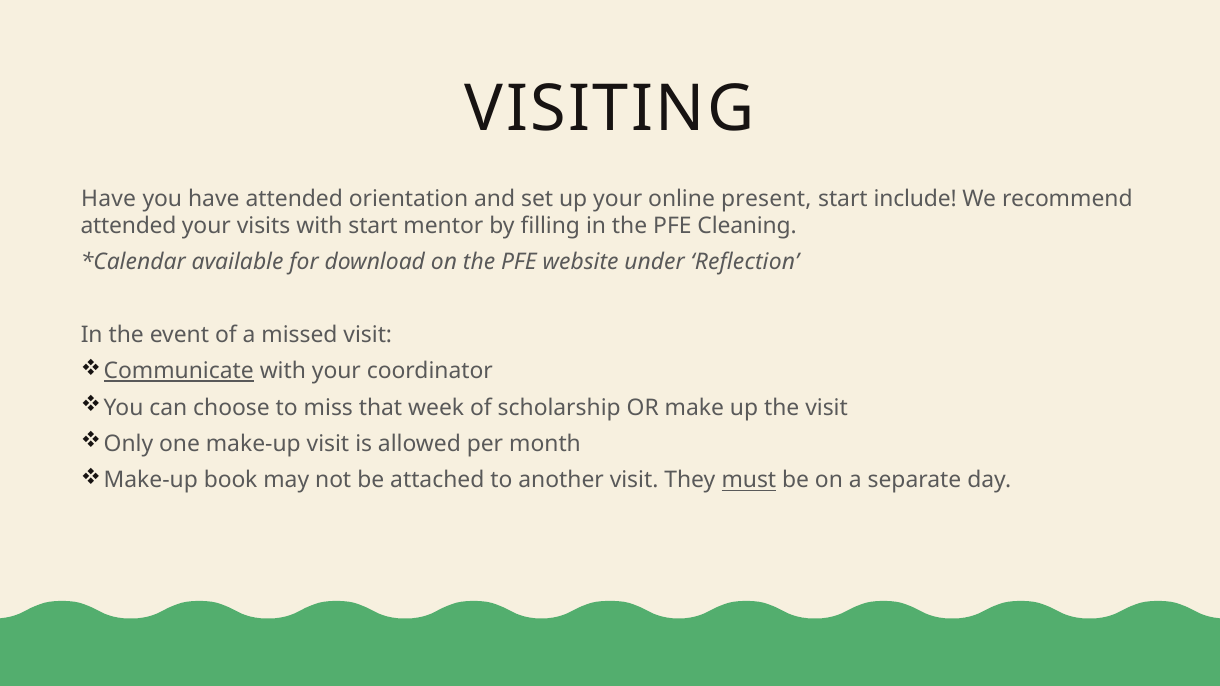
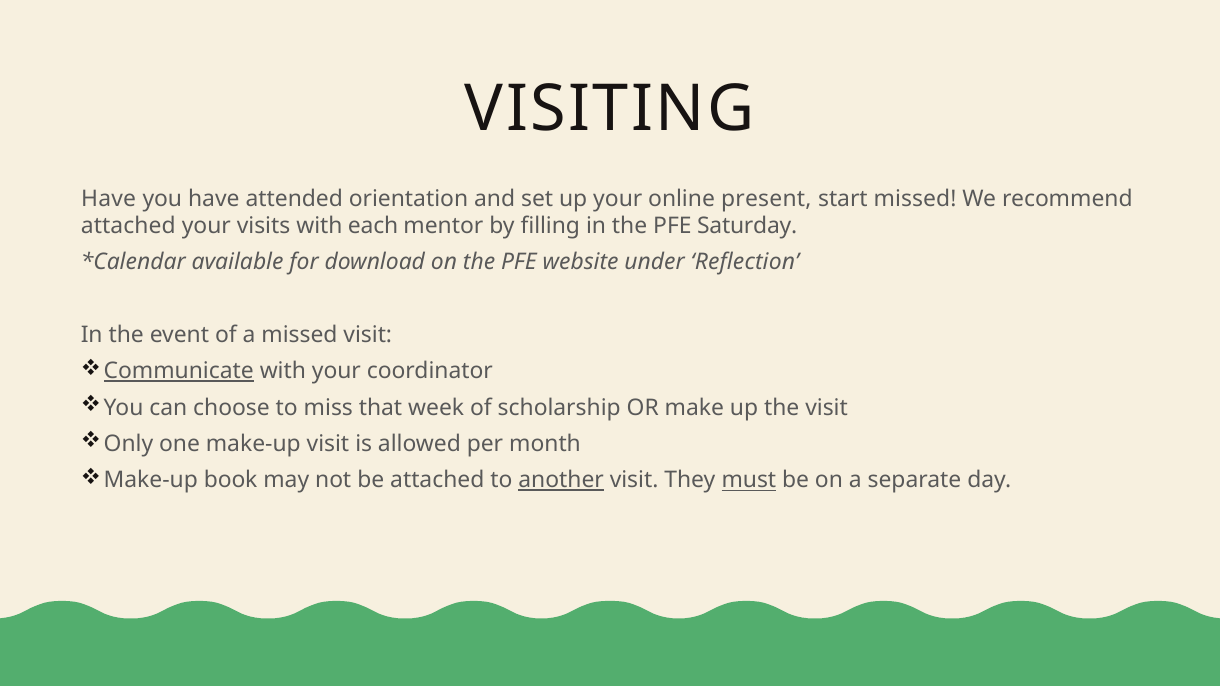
start include: include -> missed
attended at (128, 226): attended -> attached
with start: start -> each
Cleaning: Cleaning -> Saturday
another underline: none -> present
